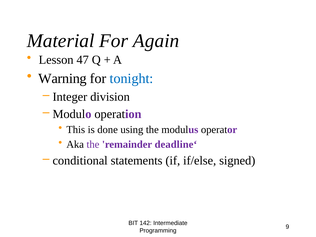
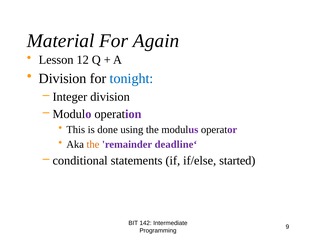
47: 47 -> 12
Warning at (63, 79): Warning -> Division
the at (93, 144) colour: purple -> orange
signed: signed -> started
